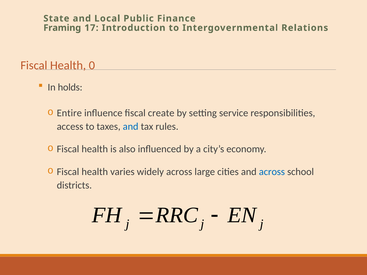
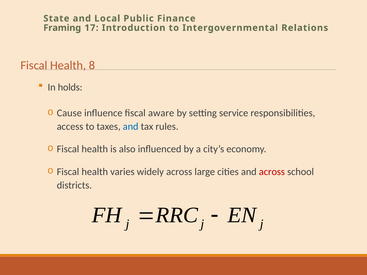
0: 0 -> 8
Entire: Entire -> Cause
create: create -> aware
across at (272, 172) colour: blue -> red
